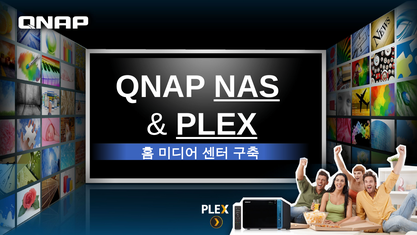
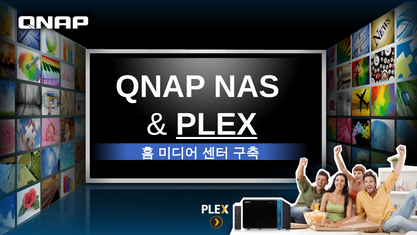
NAS underline: present -> none
